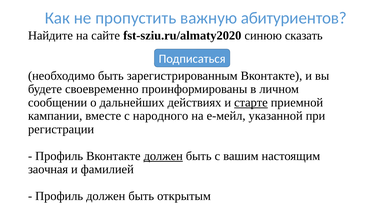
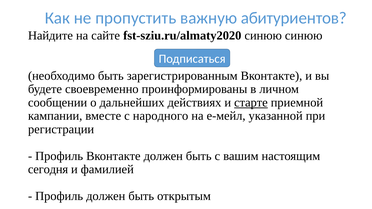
синюю сказать: сказать -> синюю
должен at (163, 156) underline: present -> none
заочная: заочная -> сегодня
